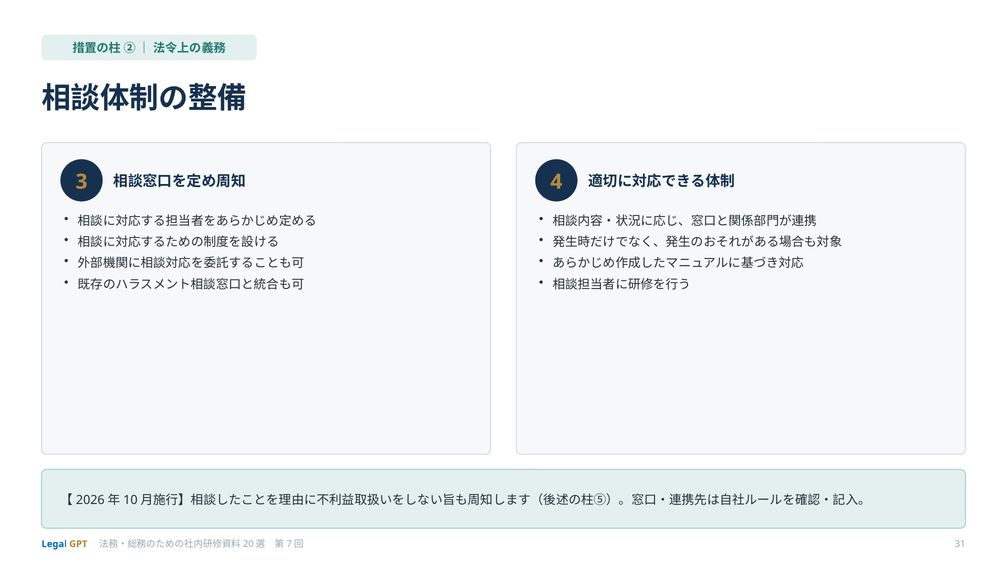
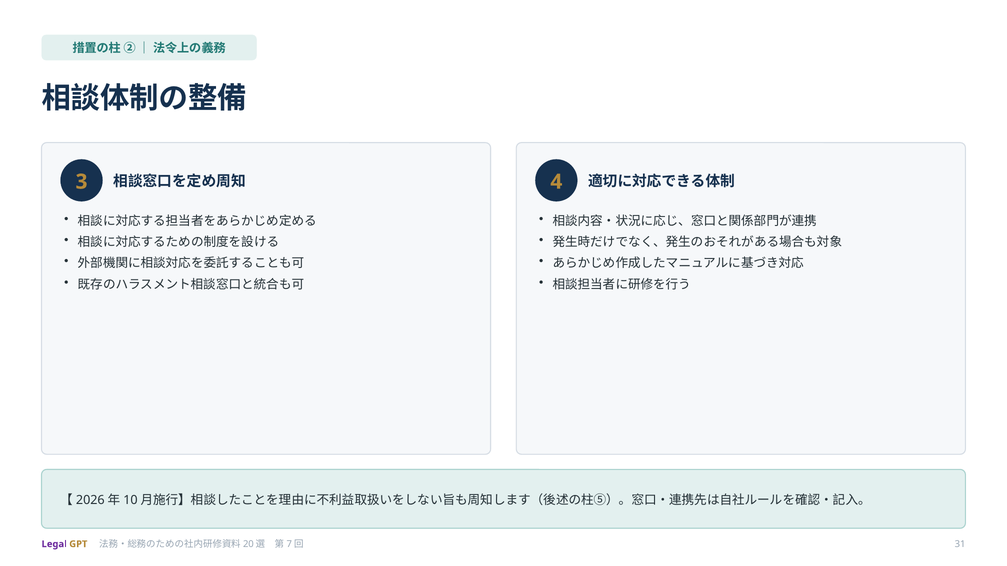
Legal colour: blue -> purple
